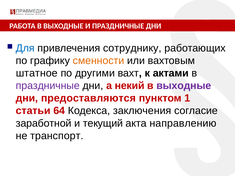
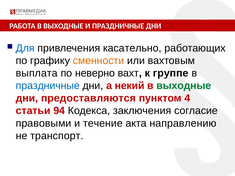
сотруднику: сотруднику -> касательно
штатное: штатное -> выплата
другими: другими -> неверно
актами: актами -> группе
праздничные at (48, 86) colour: purple -> blue
выходные at (184, 86) colour: purple -> green
1: 1 -> 4
64: 64 -> 94
заработной: заработной -> правовыми
текущий: текущий -> течение
